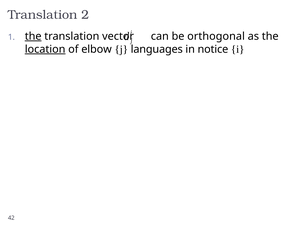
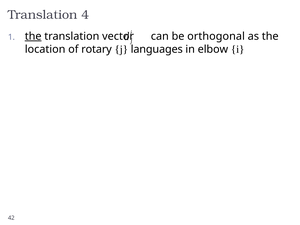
2: 2 -> 4
location underline: present -> none
elbow: elbow -> rotary
notice: notice -> elbow
